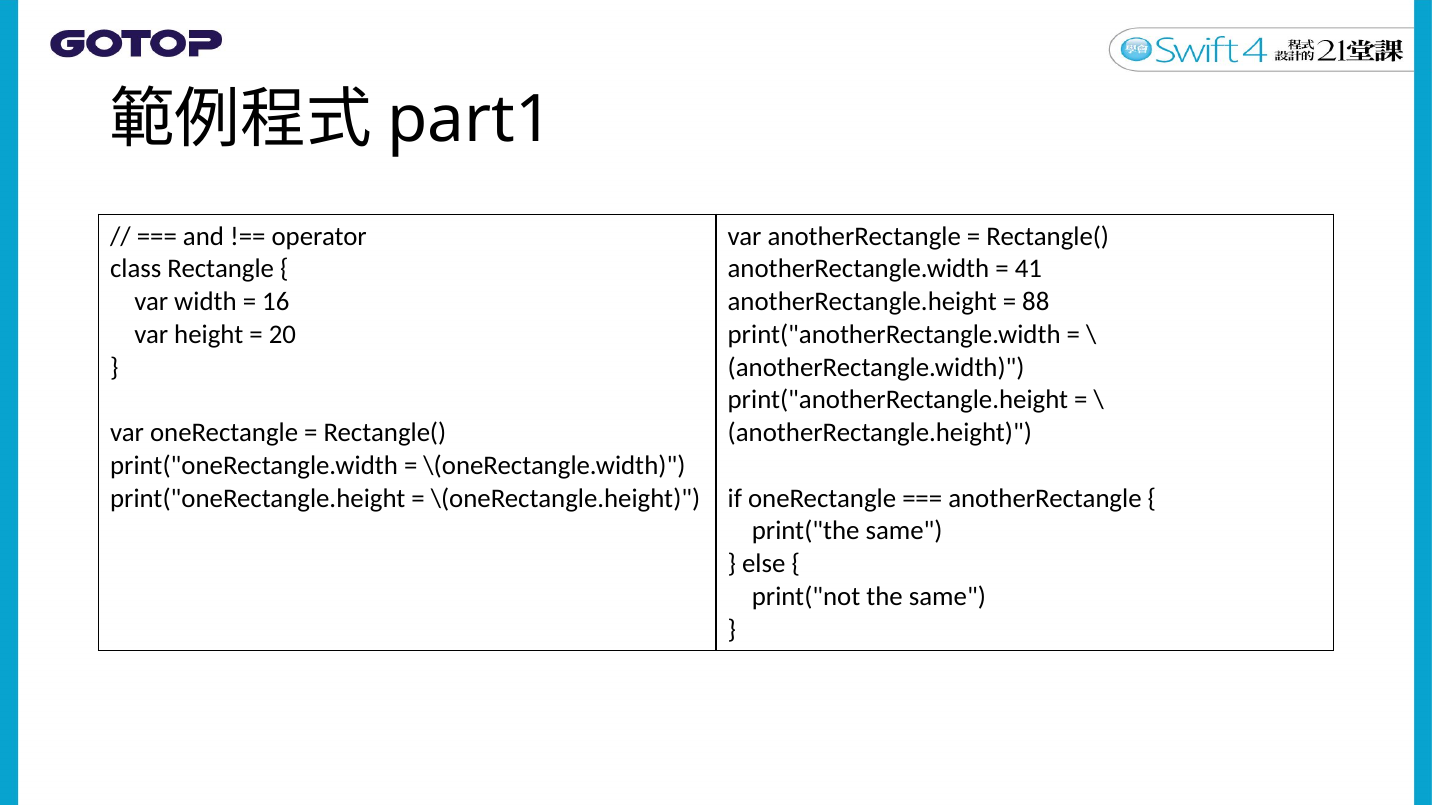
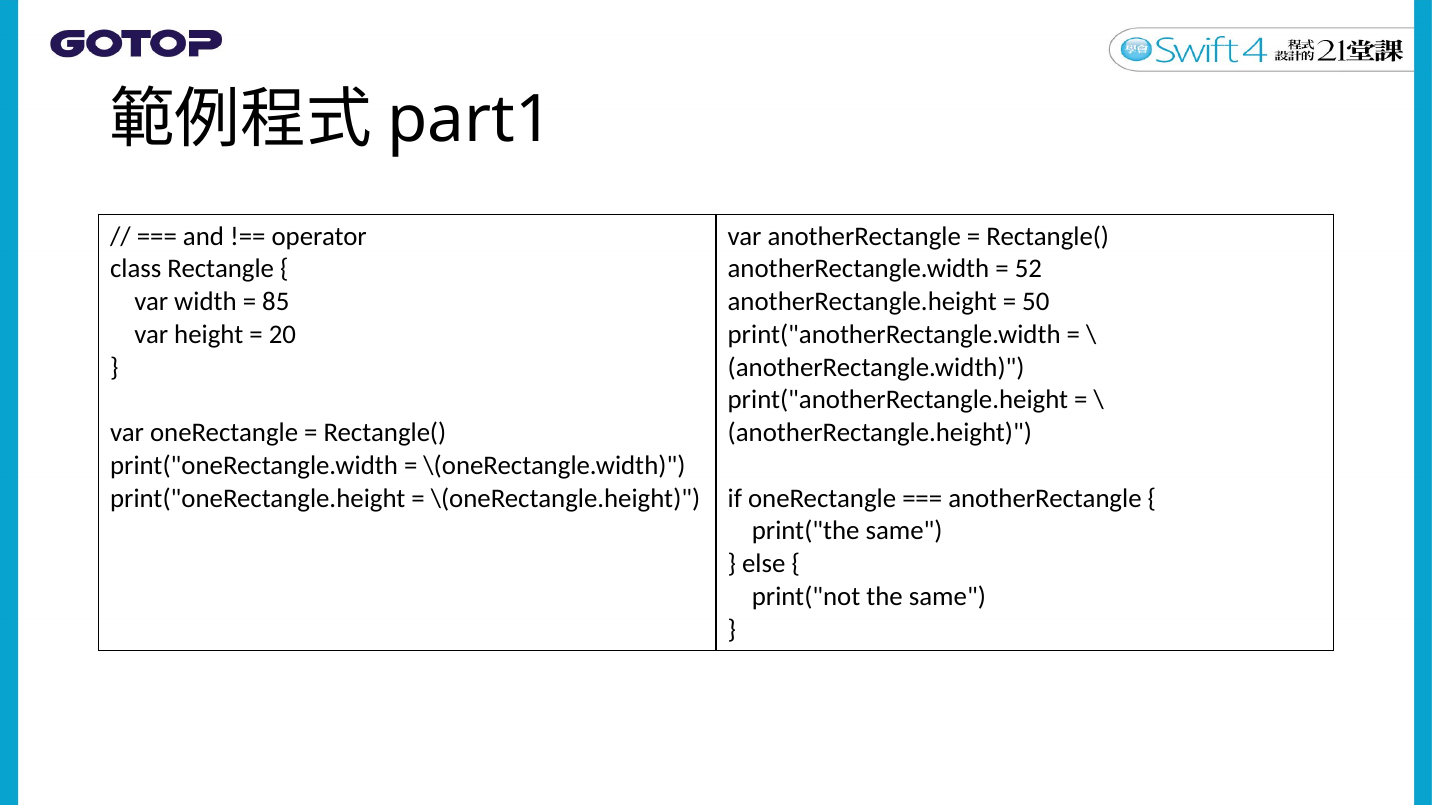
41: 41 -> 52
16: 16 -> 85
88: 88 -> 50
